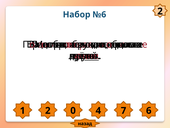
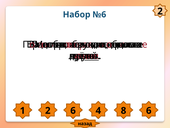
2 0: 0 -> 6
7: 7 -> 8
